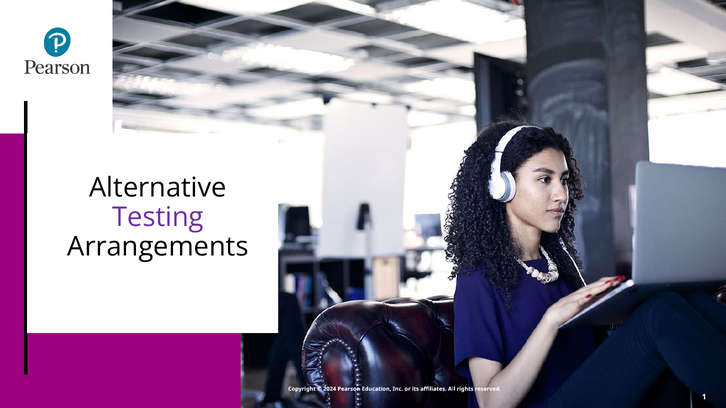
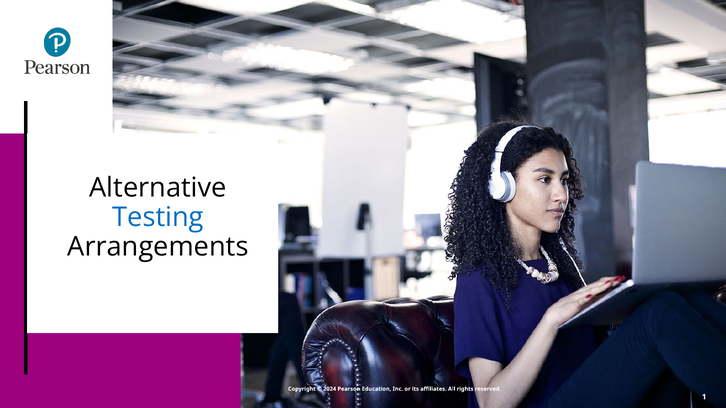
Testing colour: purple -> blue
